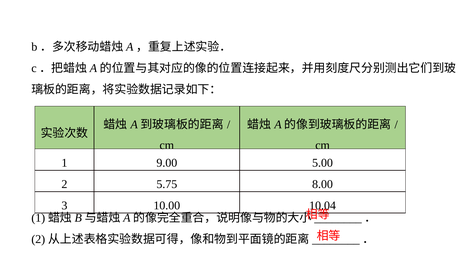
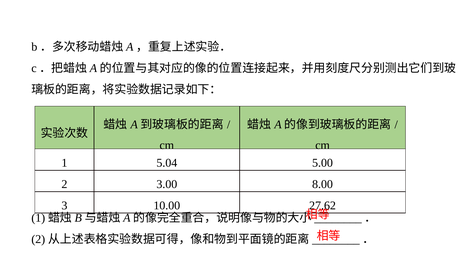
9.00: 9.00 -> 5.04
5.75: 5.75 -> 3.00
10.04: 10.04 -> 27.62
